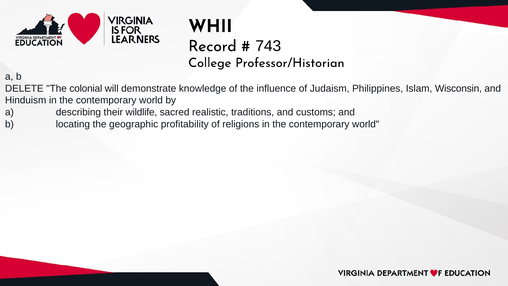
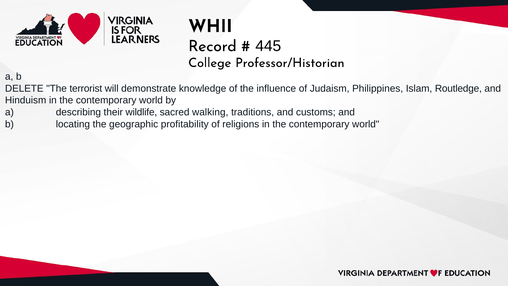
743: 743 -> 445
colonial: colonial -> terrorist
Wisconsin: Wisconsin -> Routledge
realistic: realistic -> walking
